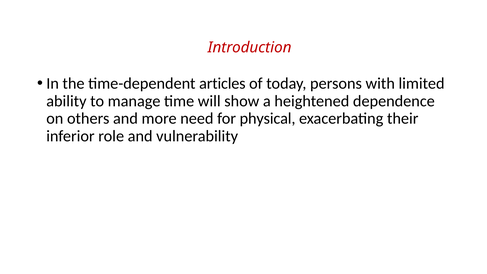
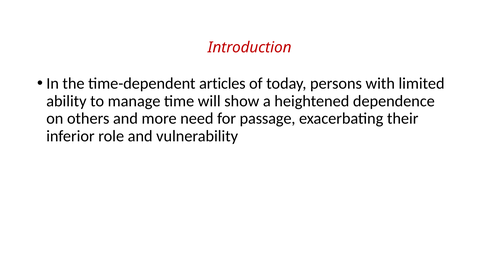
physical: physical -> passage
